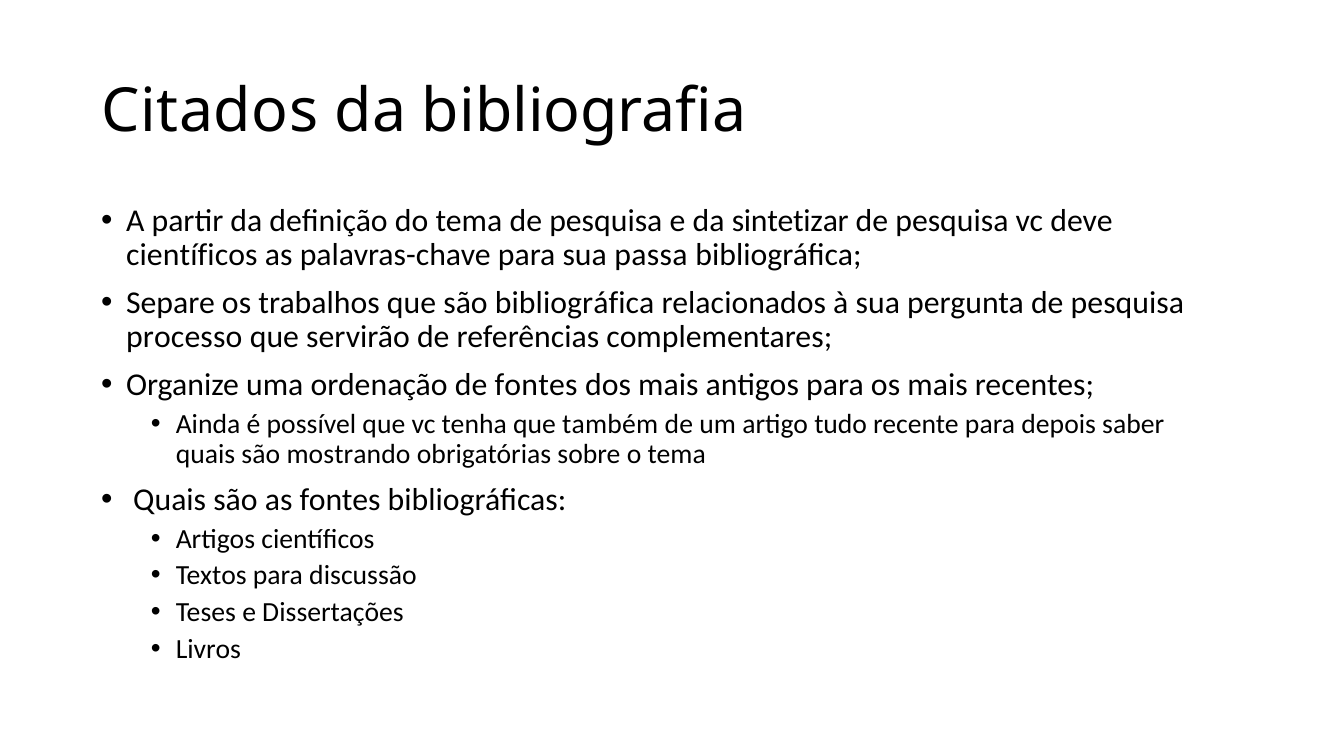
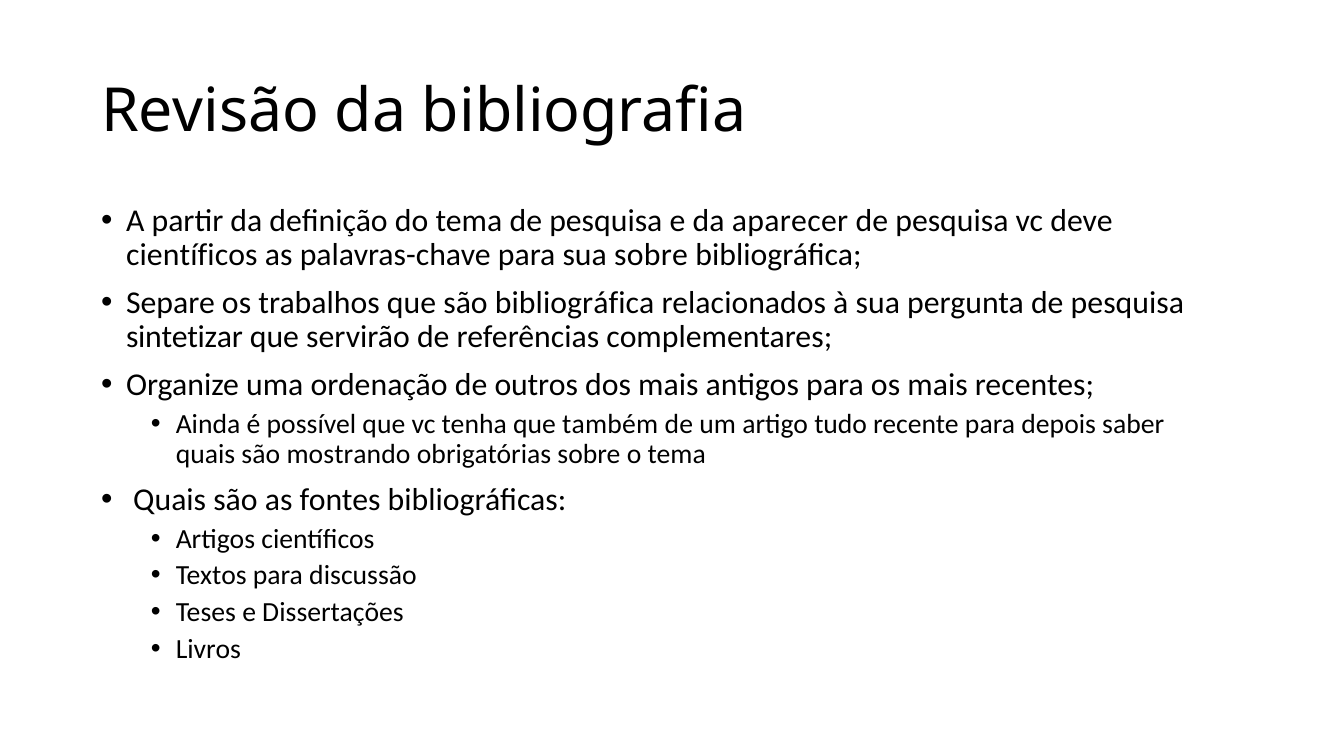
Citados: Citados -> Revisão
sintetizar: sintetizar -> aparecer
sua passa: passa -> sobre
processo: processo -> sintetizar
de fontes: fontes -> outros
